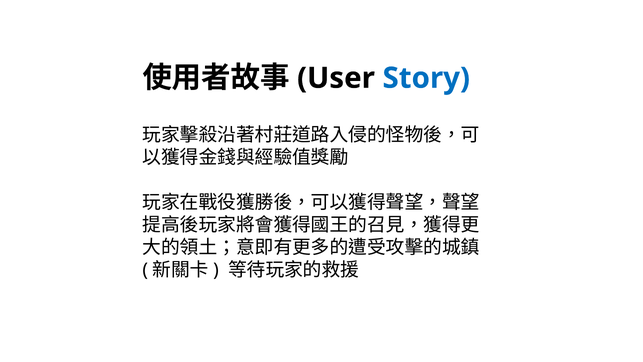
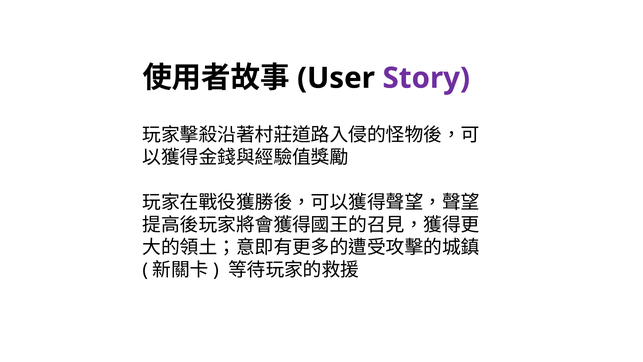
Story colour: blue -> purple
